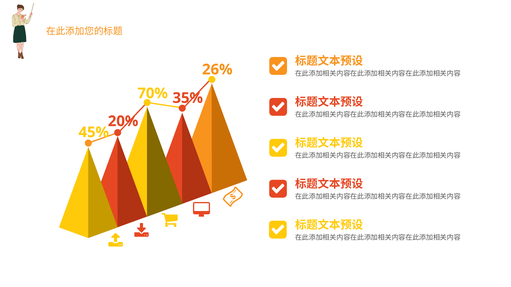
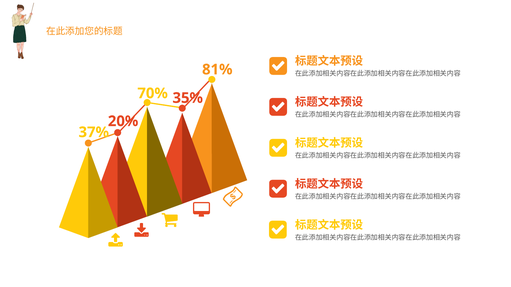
26%: 26% -> 81%
45%: 45% -> 37%
